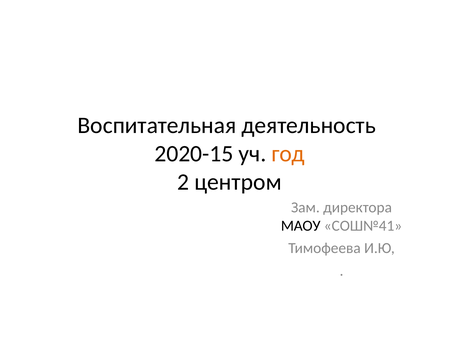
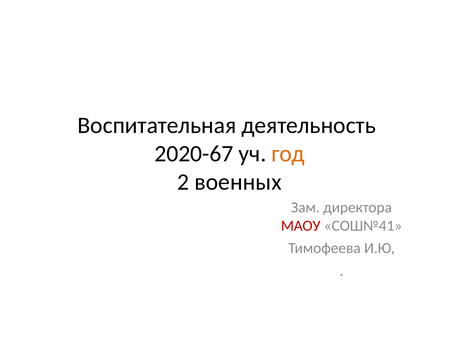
2020-15: 2020-15 -> 2020-67
центром: центром -> военных
МАОУ colour: black -> red
